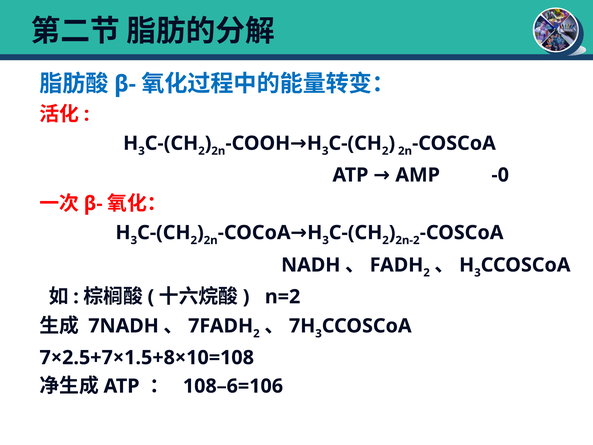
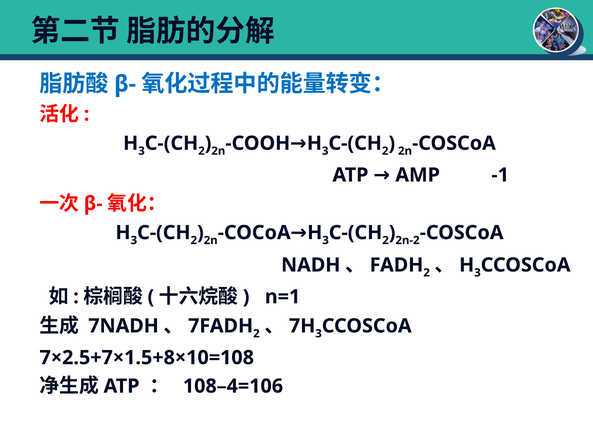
-0: -0 -> -1
n=2: n=2 -> n=1
108–6=106: 108–6=106 -> 108–4=106
